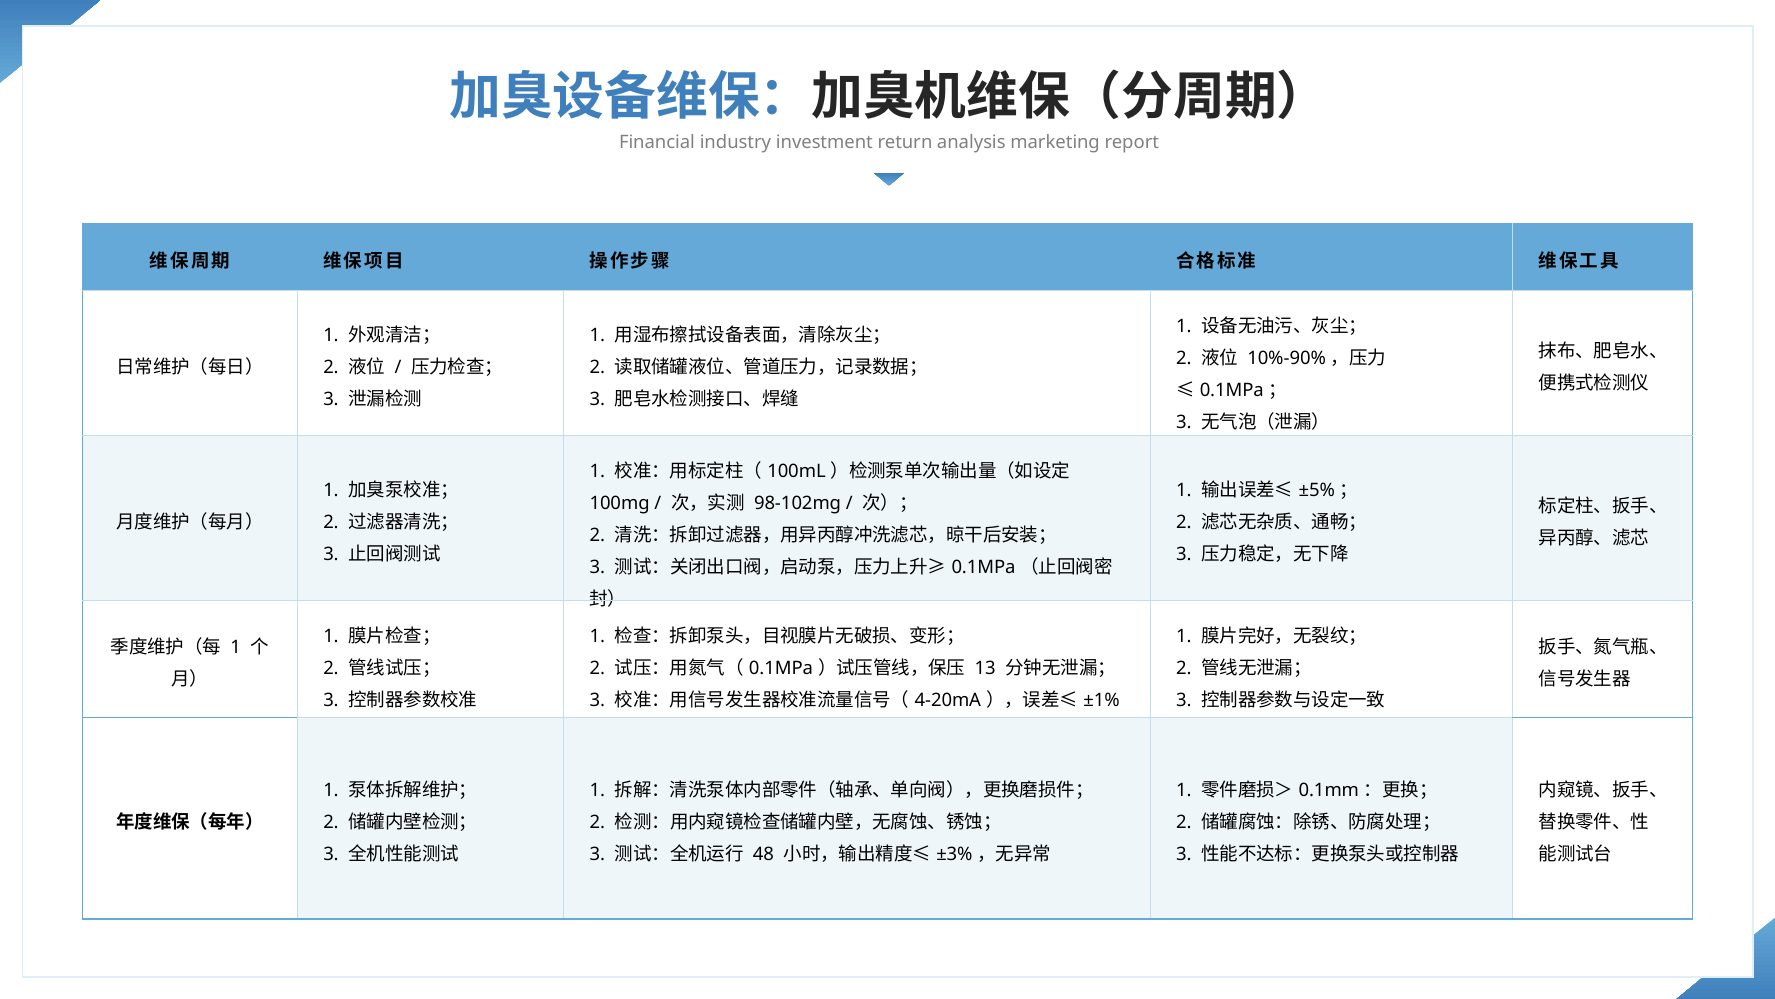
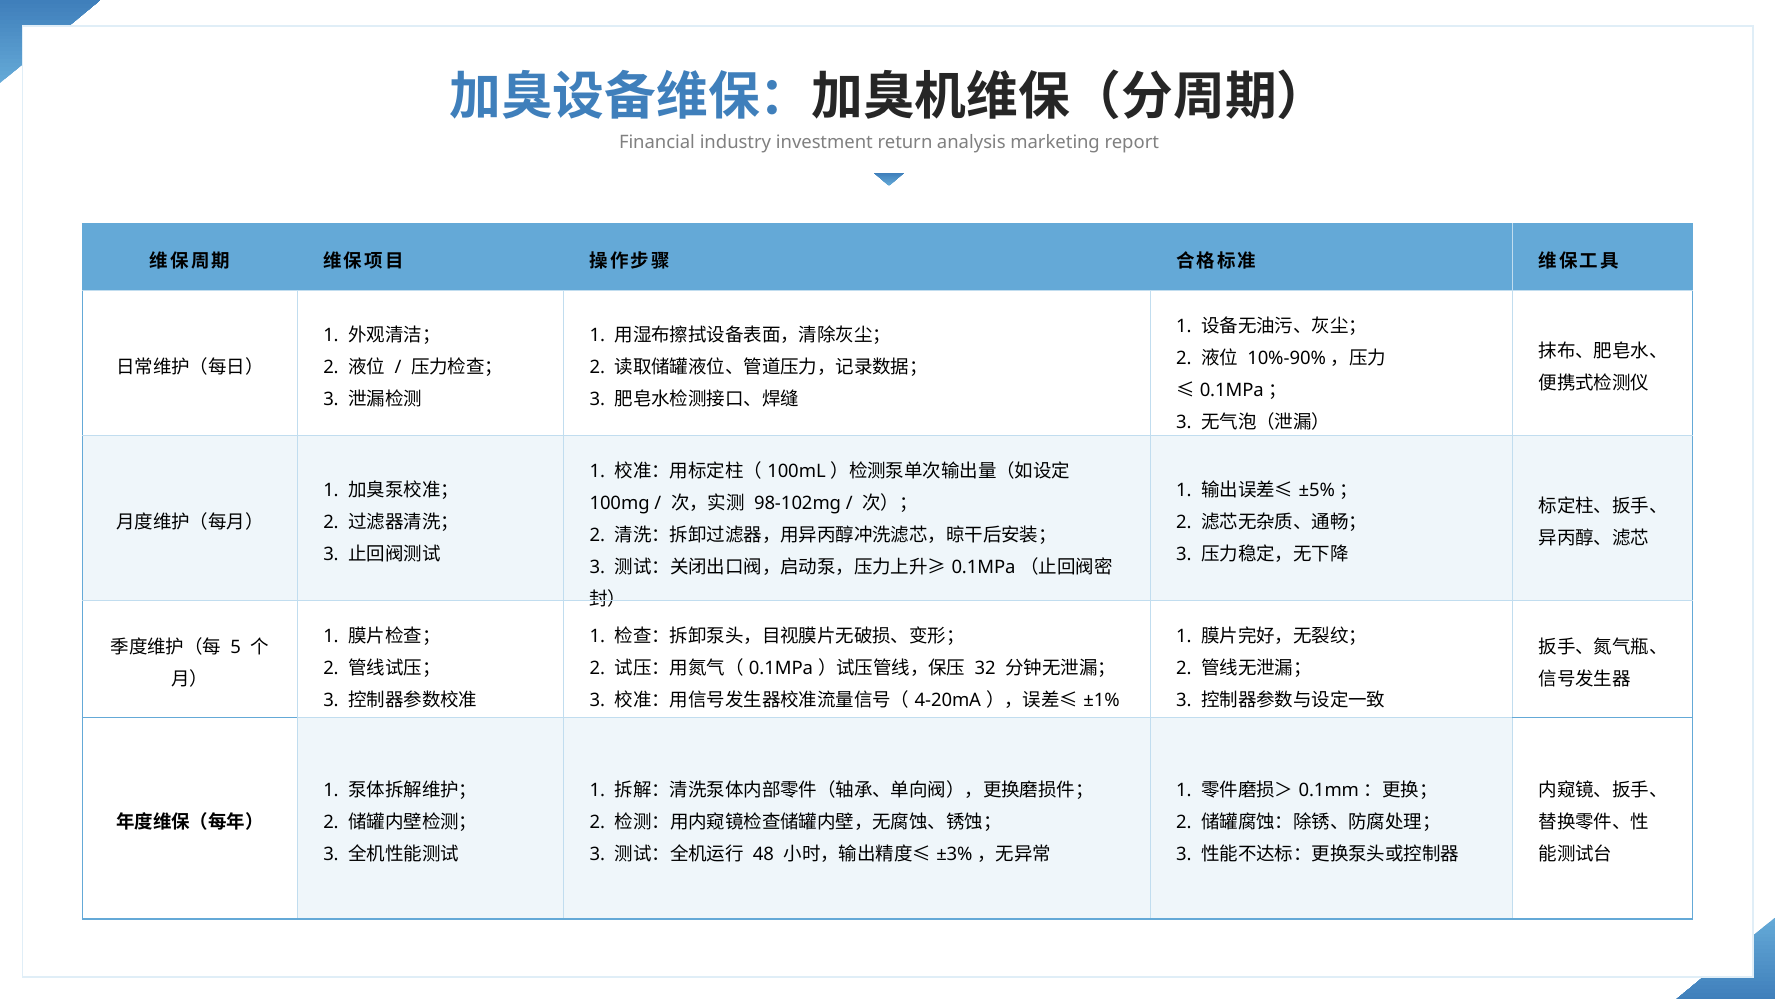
1 at (236, 647): 1 -> 5
13: 13 -> 32
